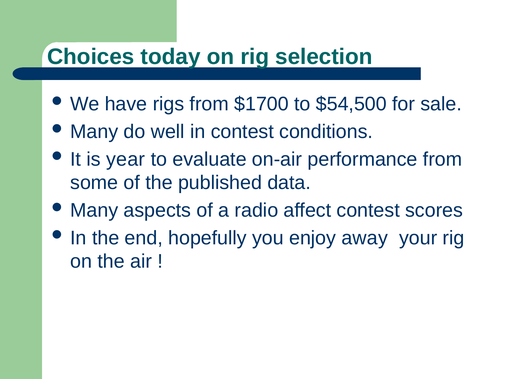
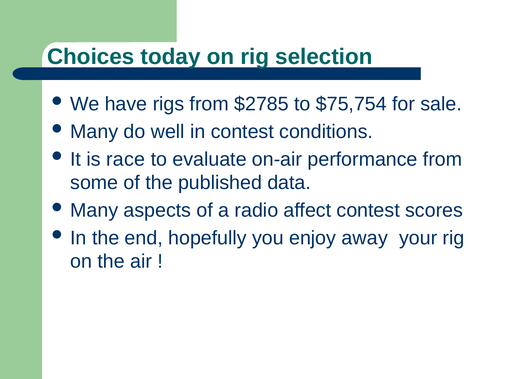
$1700: $1700 -> $2785
$54,500: $54,500 -> $75,754
year: year -> race
